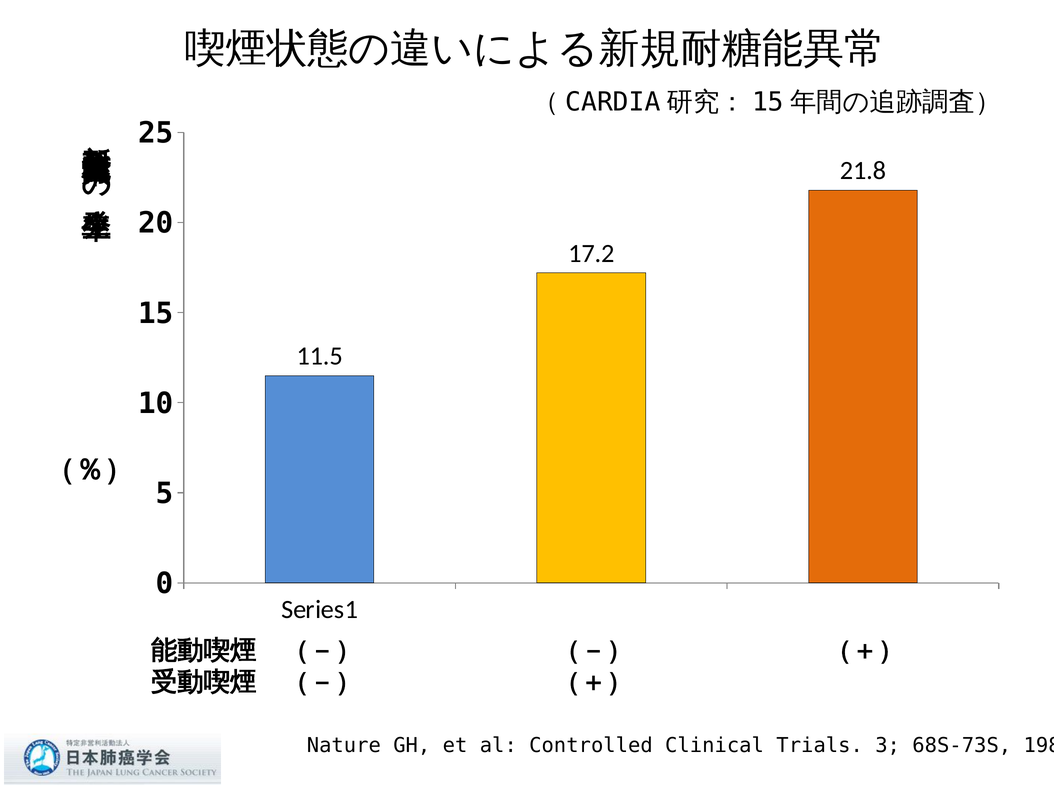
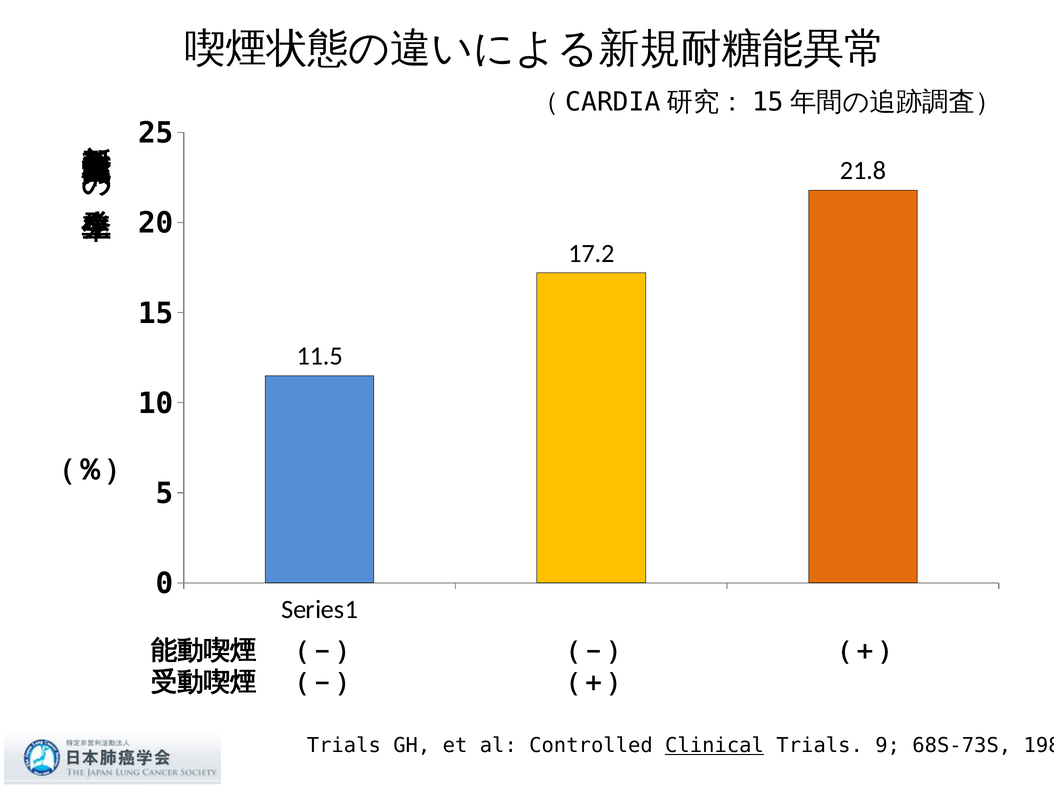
Nature at (344, 746): Nature -> Trials
Clinical underline: none -> present
3: 3 -> 9
